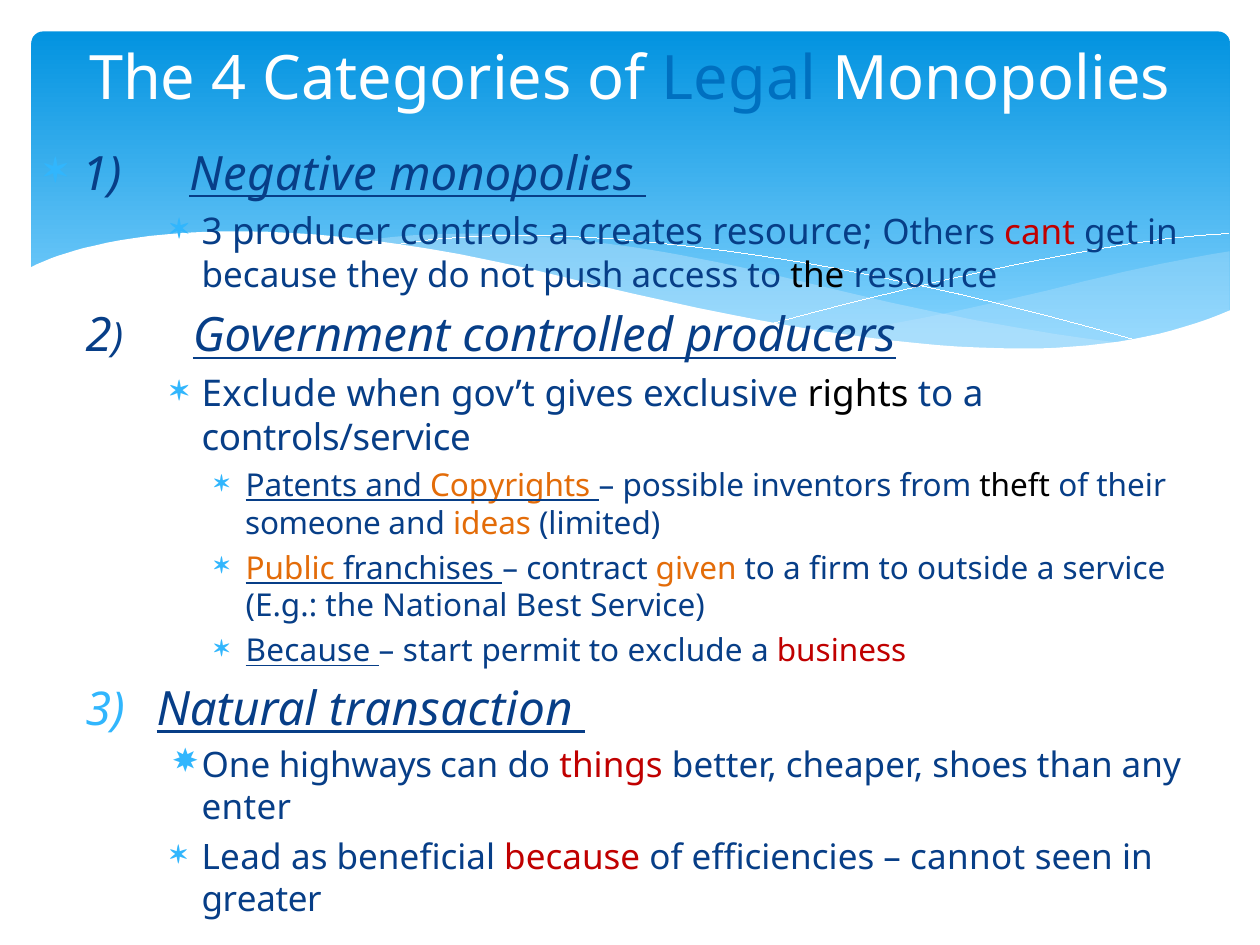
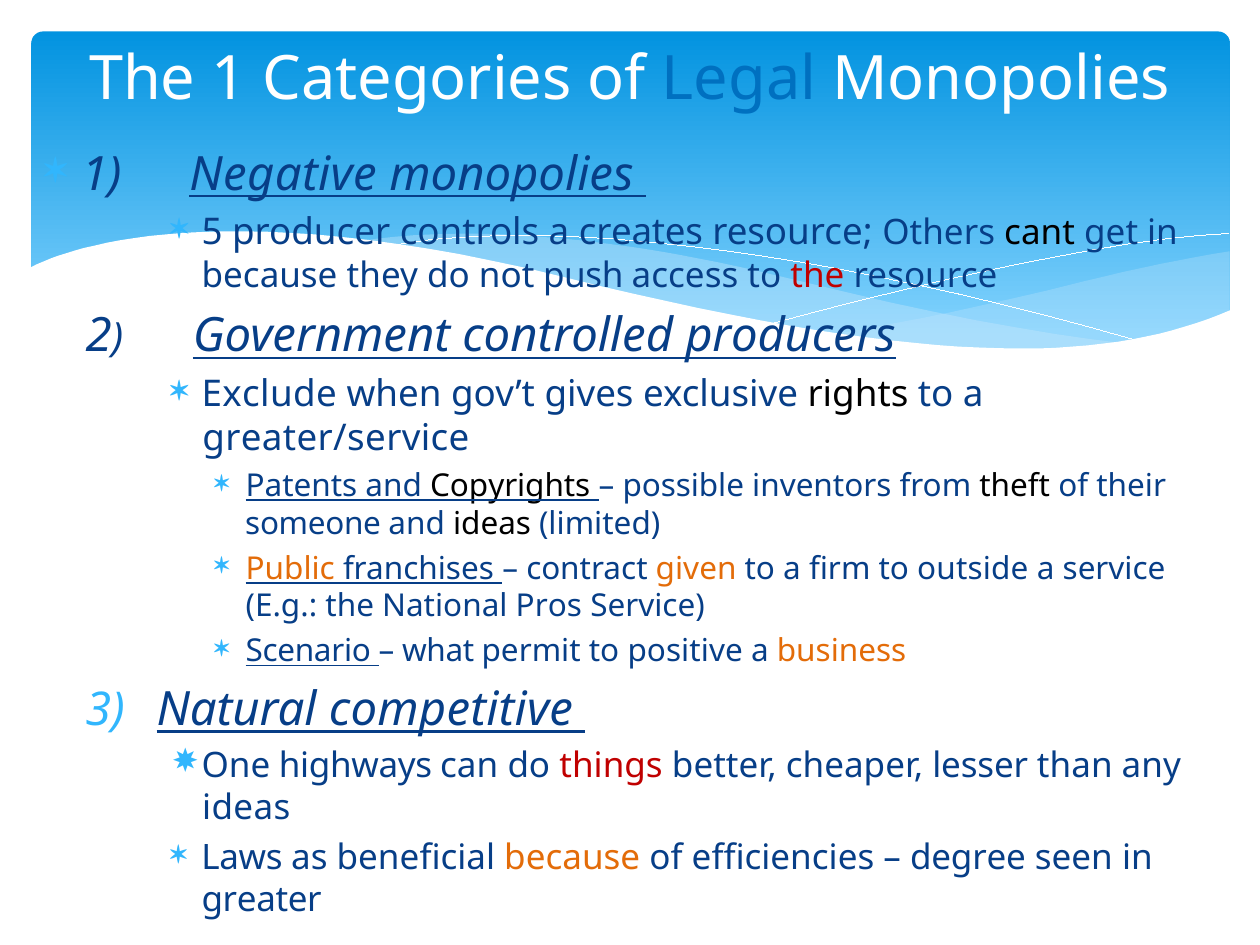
The 4: 4 -> 1
3 at (212, 233): 3 -> 5
cant colour: red -> black
the at (817, 276) colour: black -> red
controls/service: controls/service -> greater/service
Copyrights colour: orange -> black
ideas at (492, 524) colour: orange -> black
Best: Best -> Pros
Because at (308, 651): Because -> Scenario
start: start -> what
to exclude: exclude -> positive
business colour: red -> orange
transaction: transaction -> competitive
shoes: shoes -> lesser
enter at (246, 808): enter -> ideas
Lead: Lead -> Laws
because at (572, 858) colour: red -> orange
cannot: cannot -> degree
